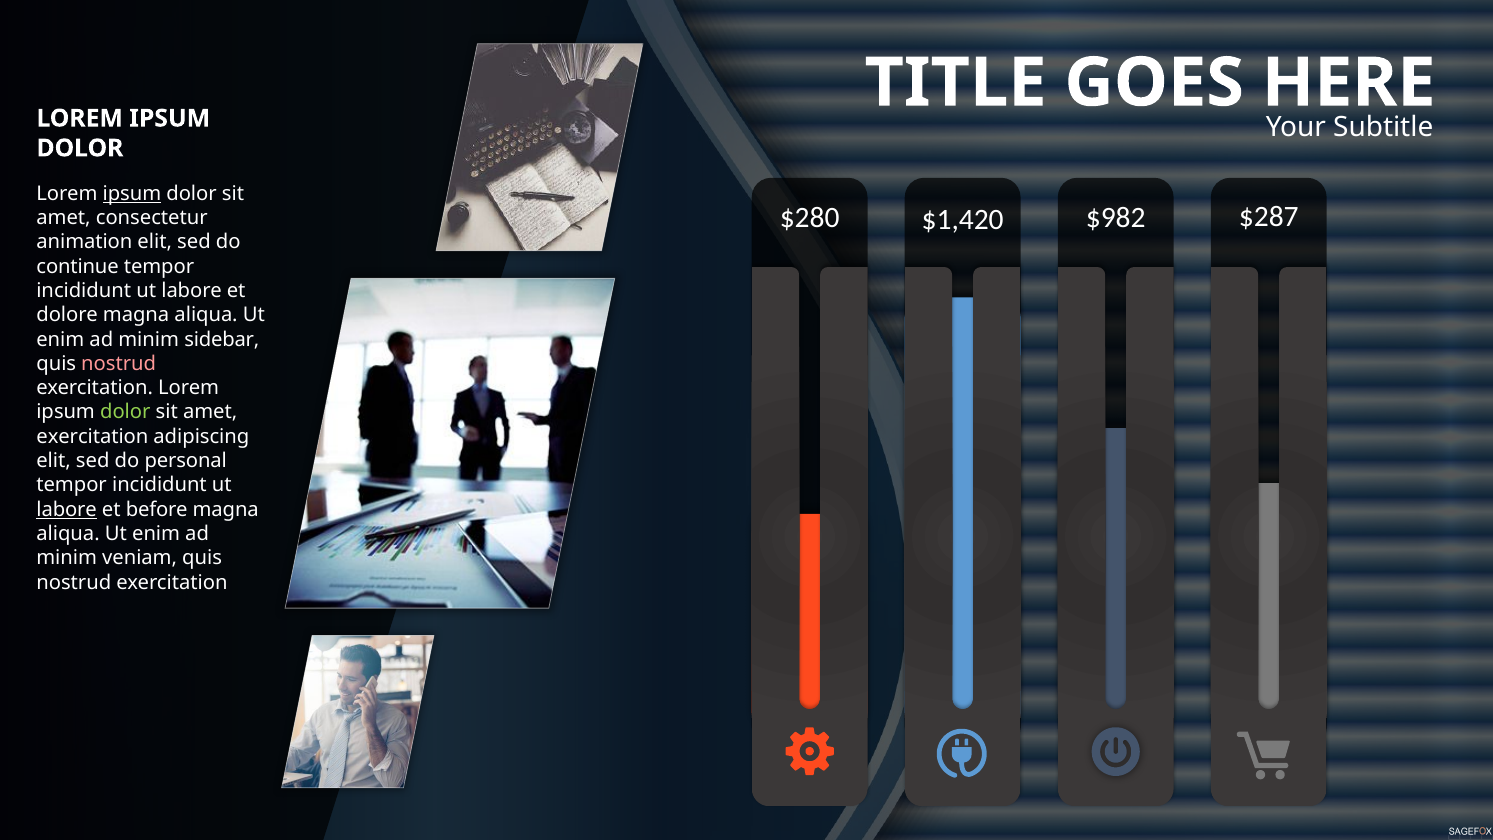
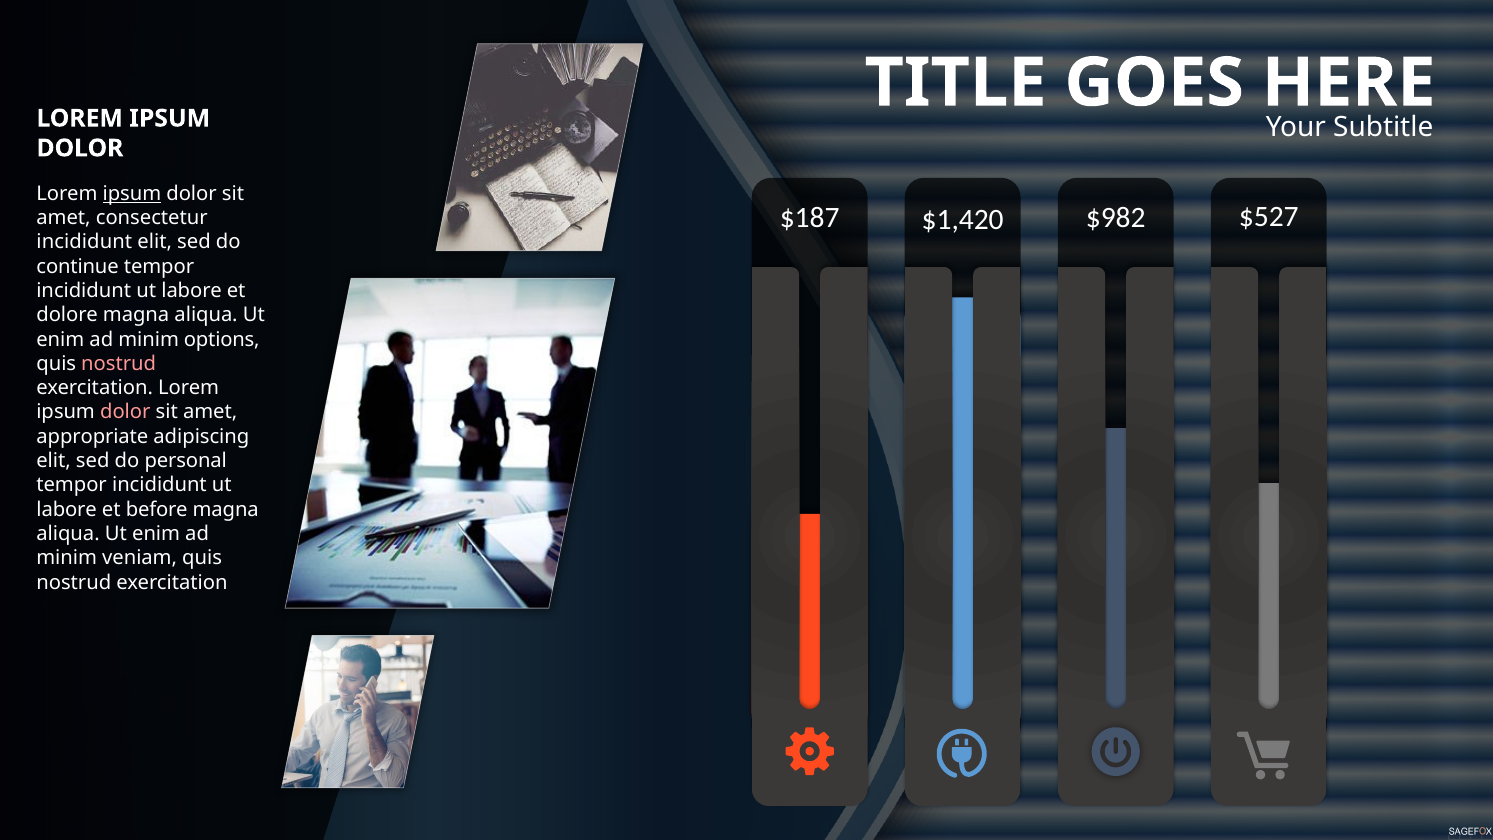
$280: $280 -> $187
$287: $287 -> $527
animation at (84, 242): animation -> incididunt
sidebar: sidebar -> options
dolor at (125, 412) colour: light green -> pink
exercitation at (92, 437): exercitation -> appropriate
labore at (67, 509) underline: present -> none
